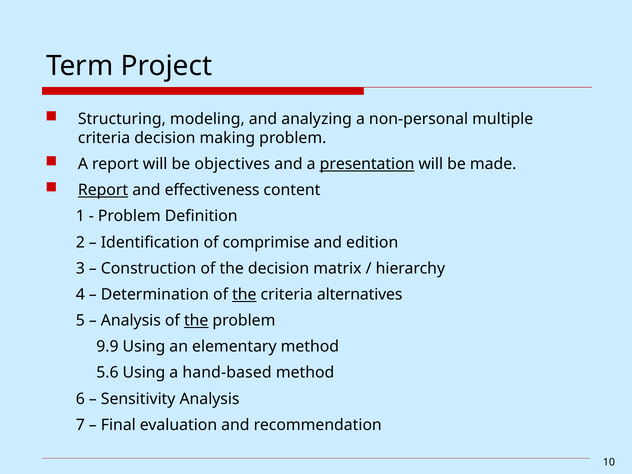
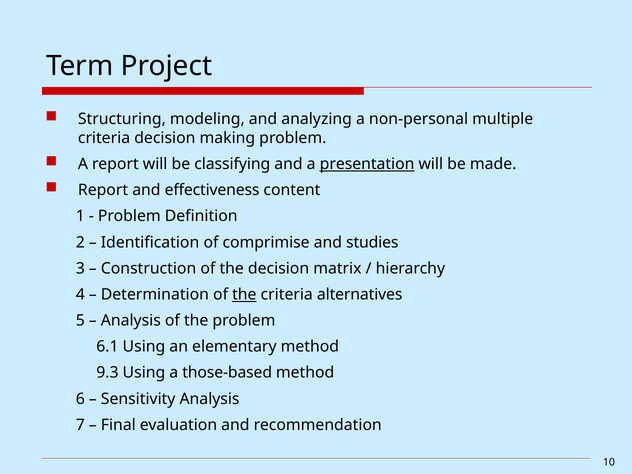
objectives: objectives -> classifying
Report at (103, 190) underline: present -> none
edition: edition -> studies
the at (196, 321) underline: present -> none
9.9: 9.9 -> 6.1
5.6: 5.6 -> 9.3
hand-based: hand-based -> those-based
